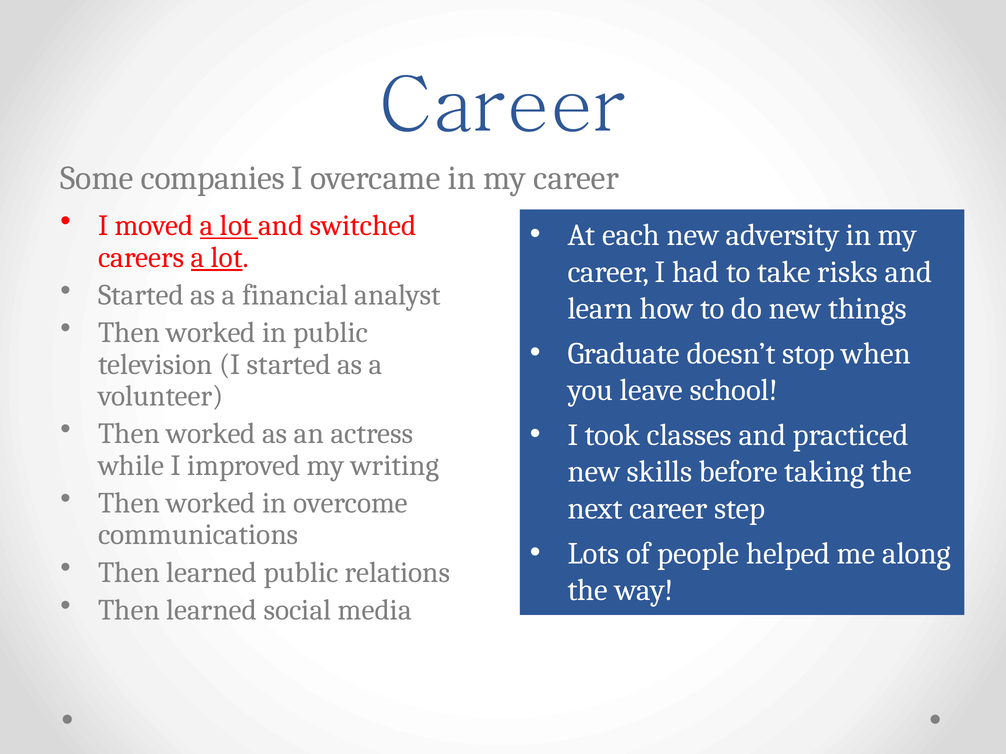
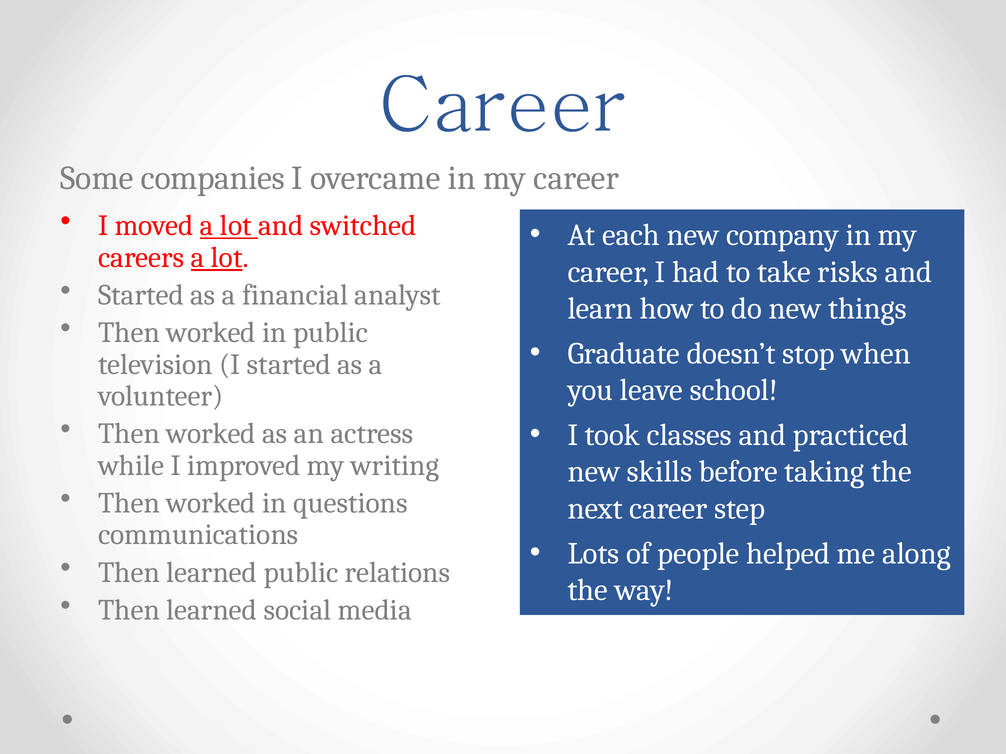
adversity: adversity -> company
overcome: overcome -> questions
